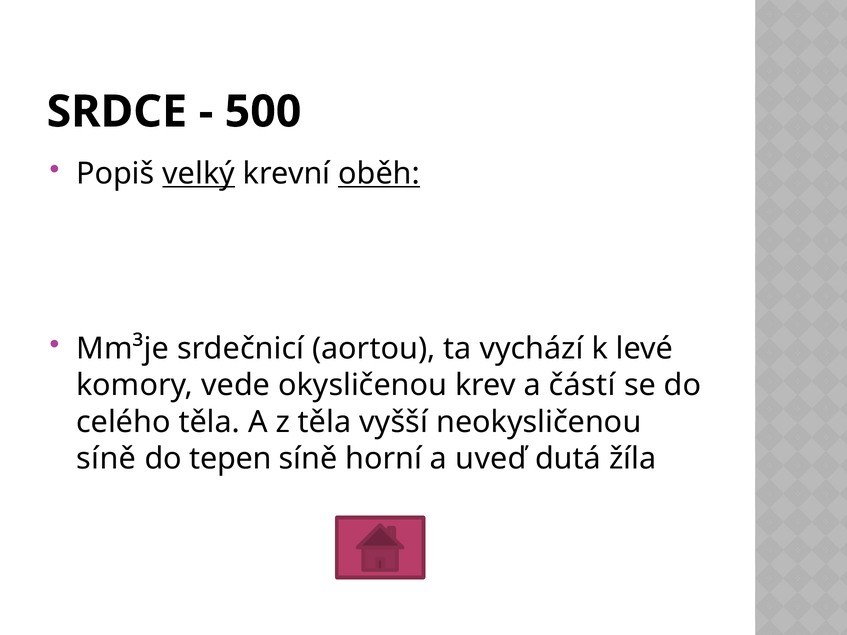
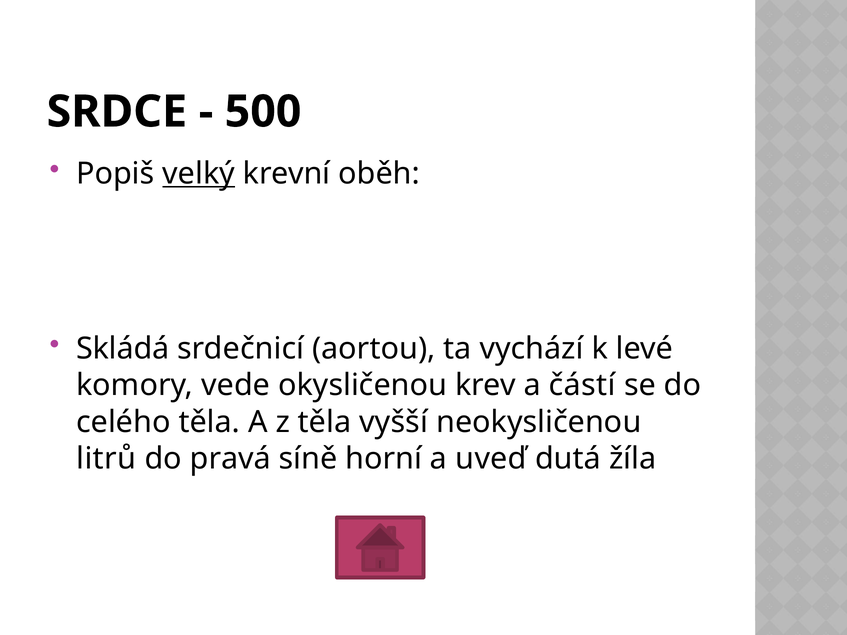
oběh underline: present -> none
Mm³je: Mm³je -> Skládá
síně at (106, 459): síně -> litrů
tepen: tepen -> pravá
